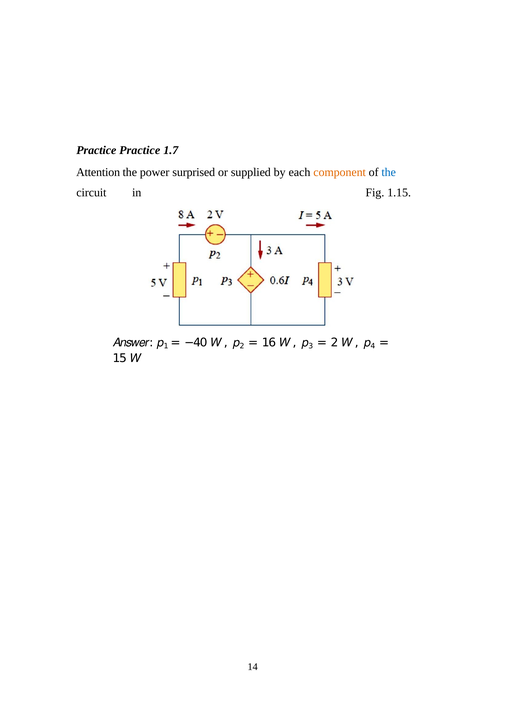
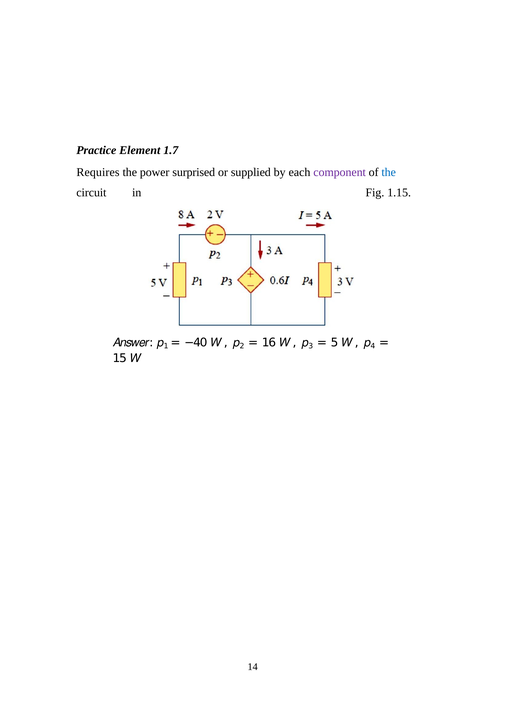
Practice Practice: Practice -> Element
Attention: Attention -> Requires
component colour: orange -> purple
2 at (334, 343): 2 -> 5
